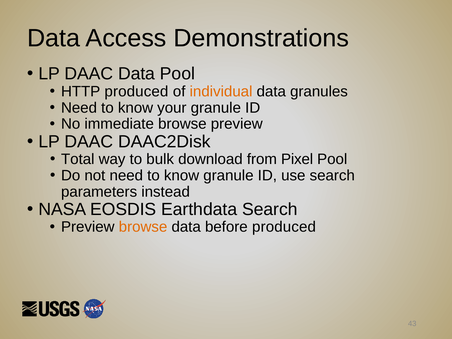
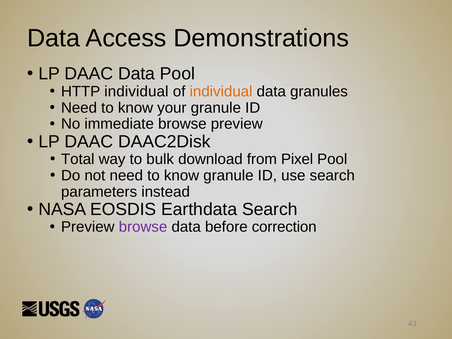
HTTP produced: produced -> individual
browse at (143, 227) colour: orange -> purple
before produced: produced -> correction
